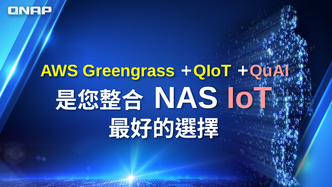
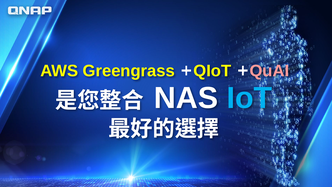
IoT colour: pink -> light blue
